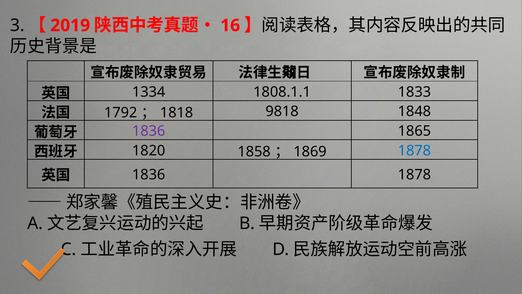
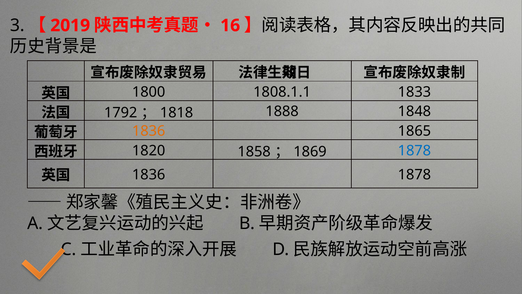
1334: 1334 -> 1800
9818: 9818 -> 1888
1836 at (149, 131) colour: purple -> orange
